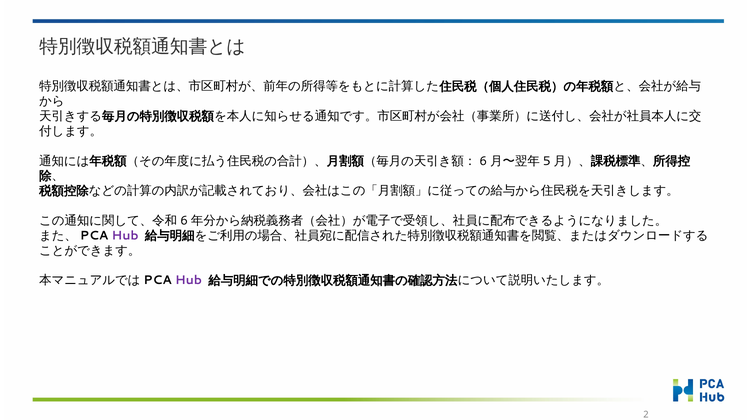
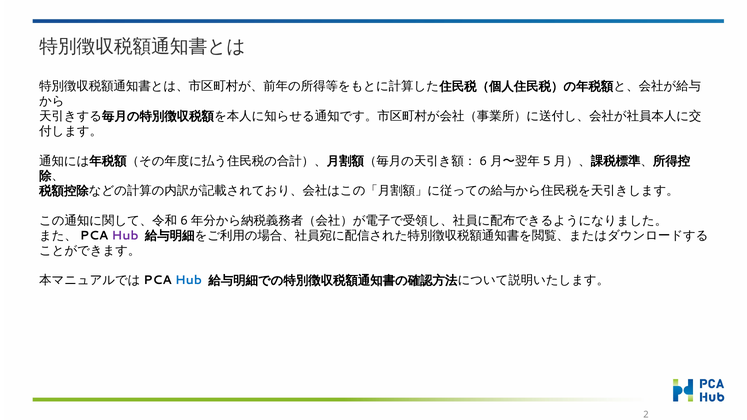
Hub at (189, 280) colour: purple -> blue
